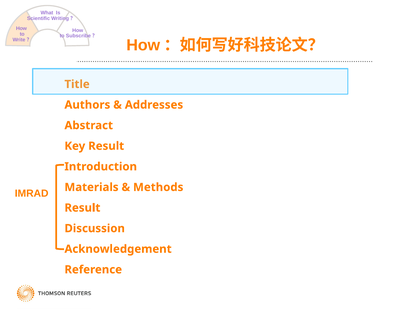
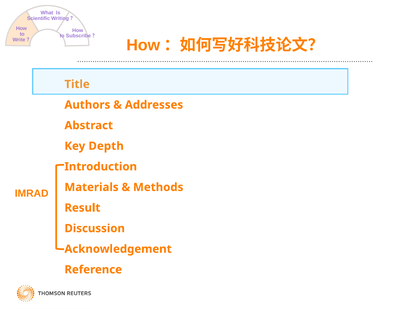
Key Result: Result -> Depth
